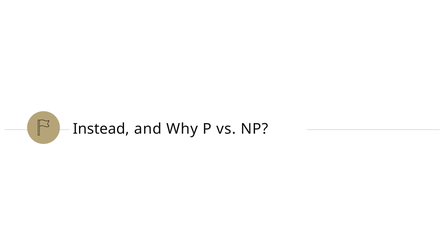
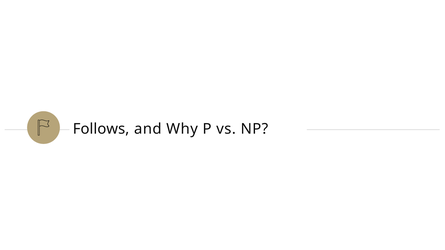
Instead: Instead -> Follows
